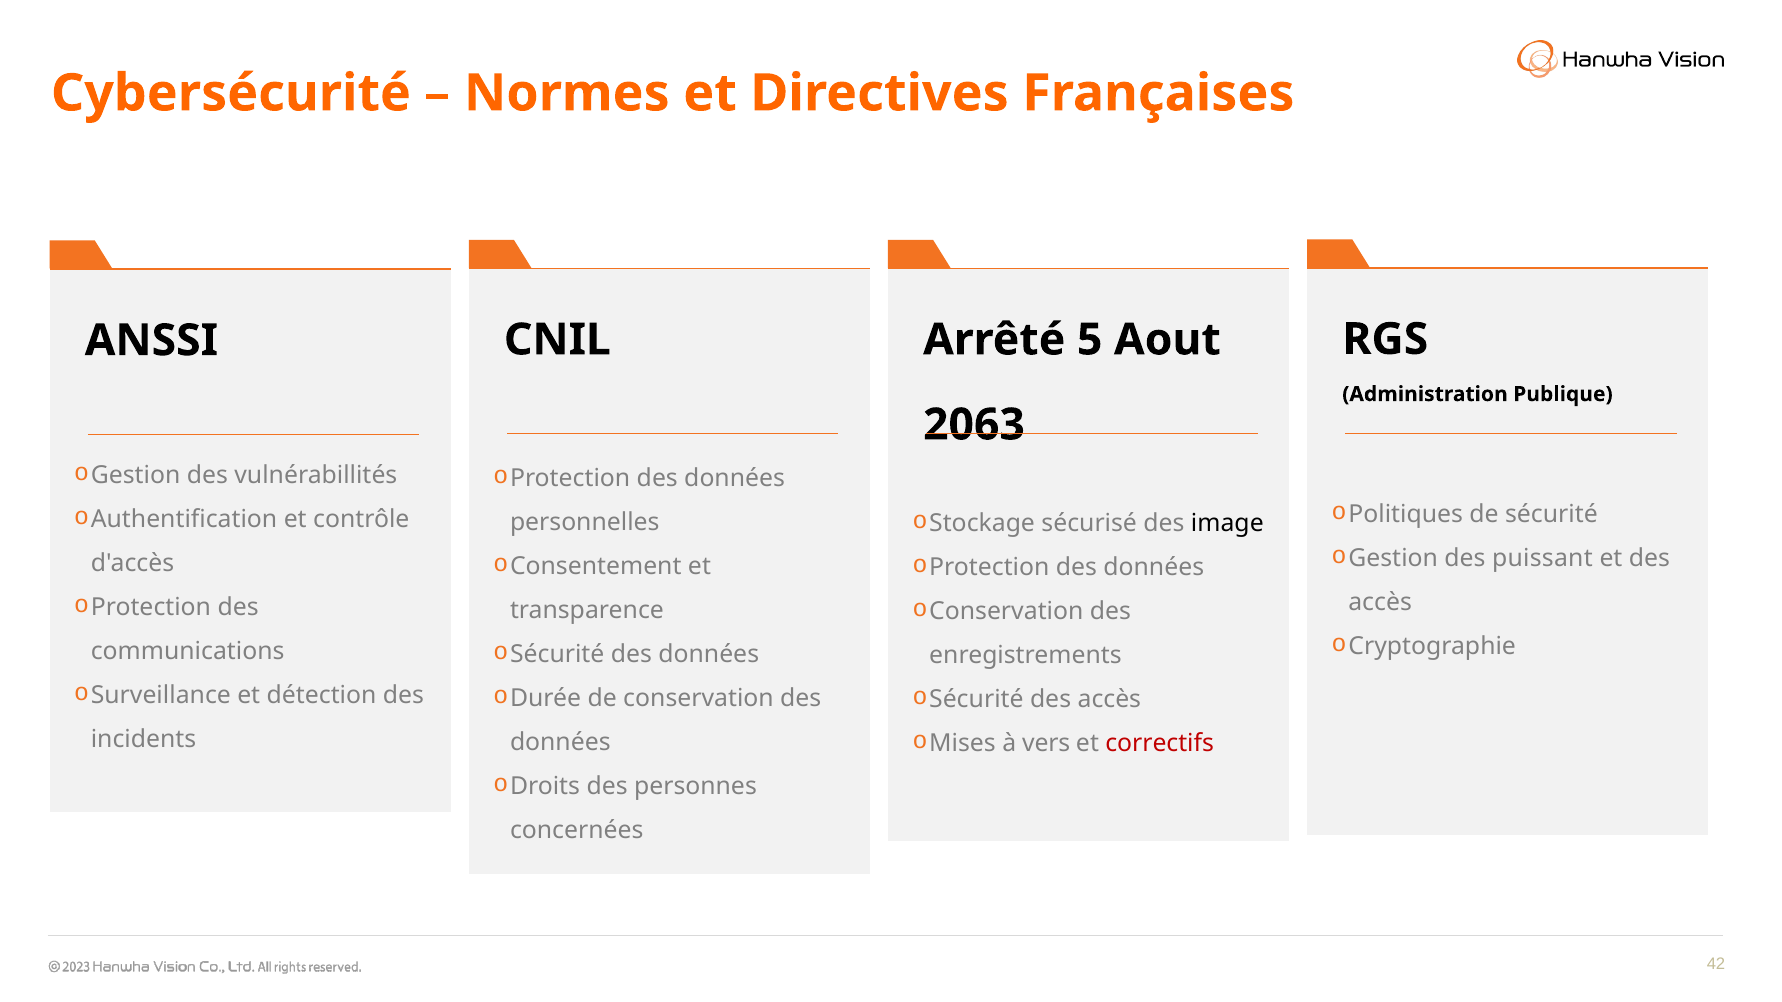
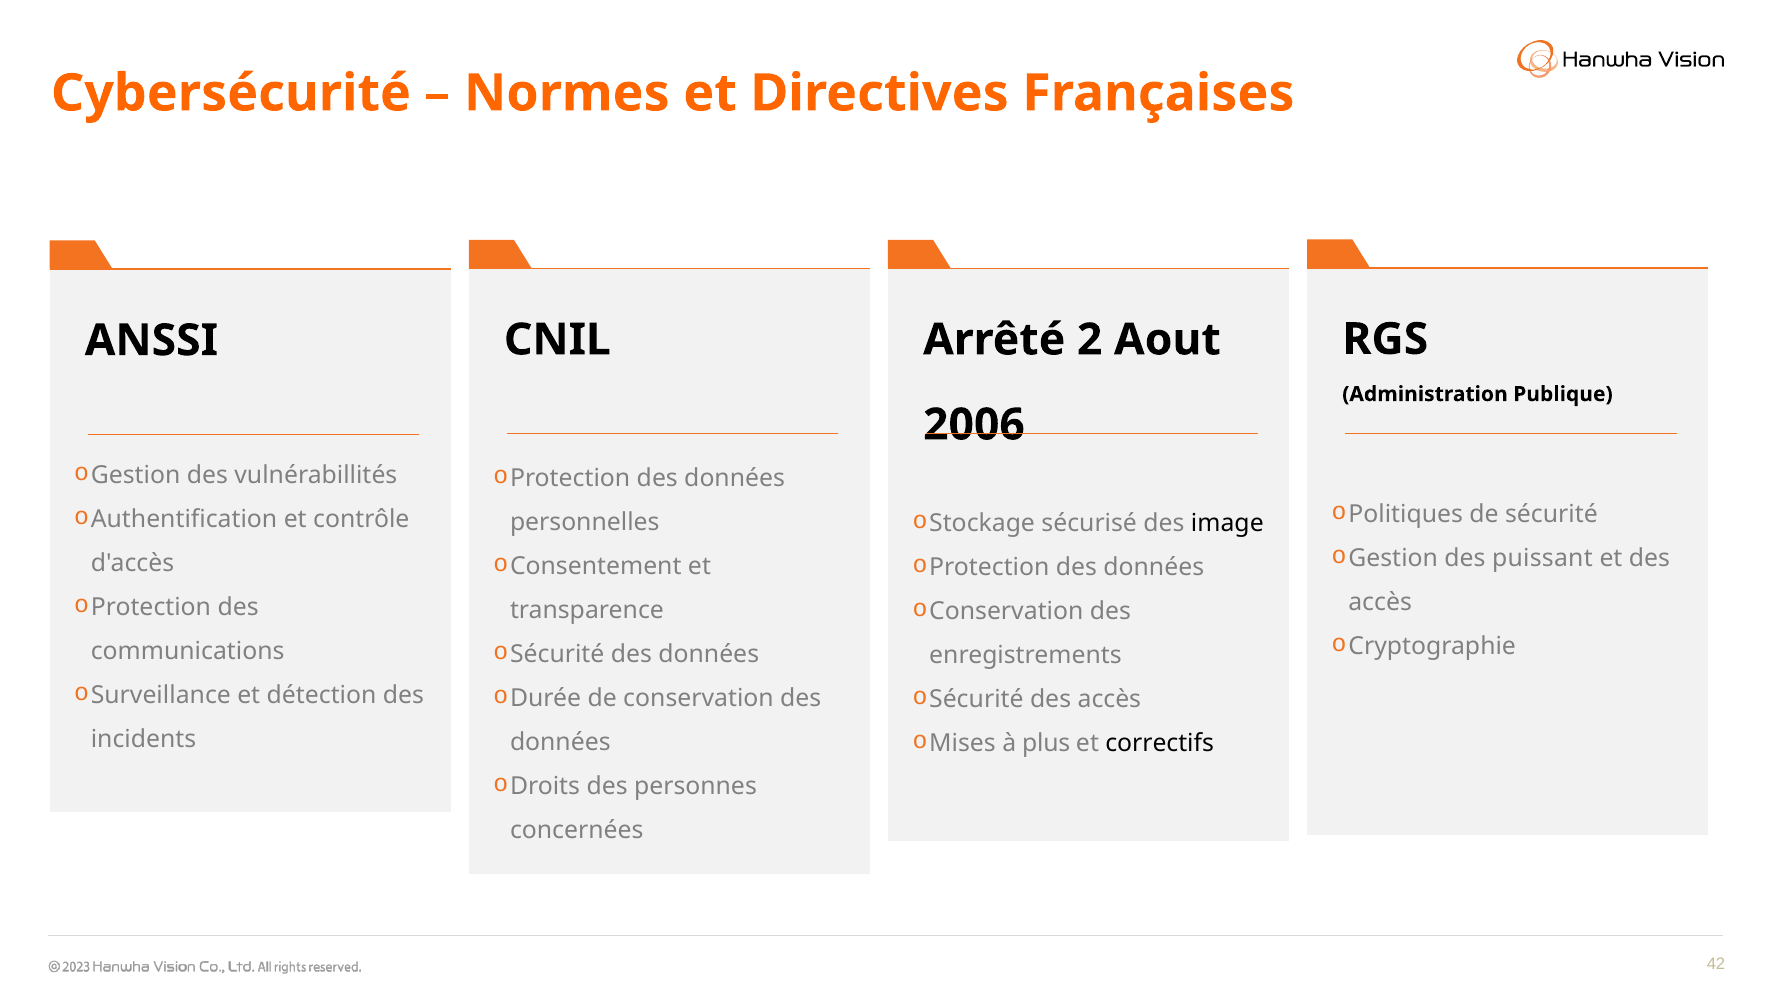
5: 5 -> 2
2063: 2063 -> 2006
vers: vers -> plus
correctifs colour: red -> black
